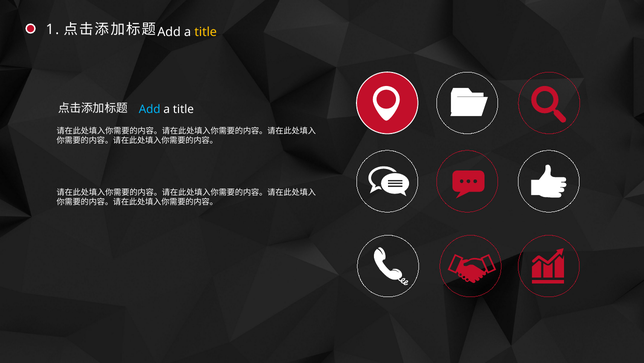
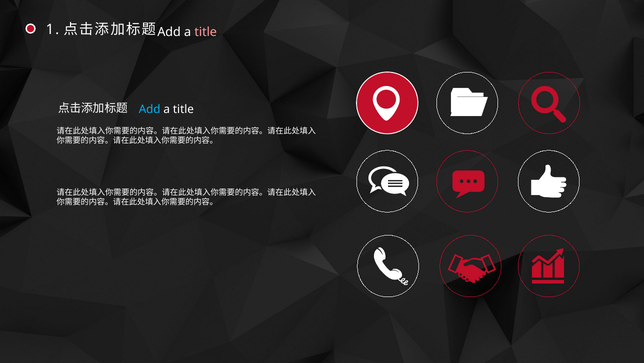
title at (206, 32) colour: yellow -> pink
